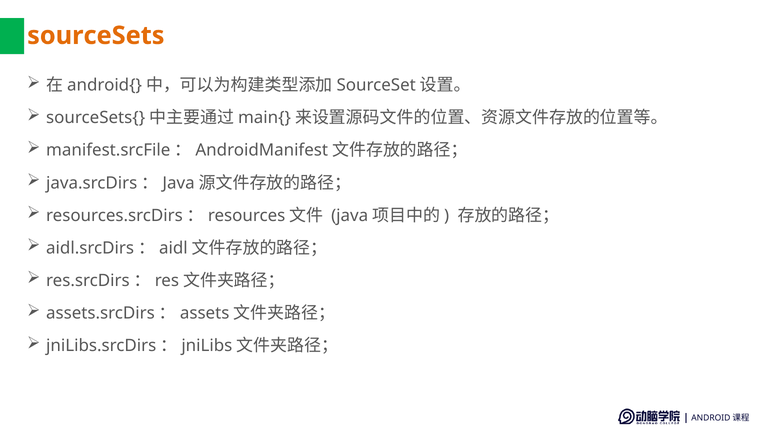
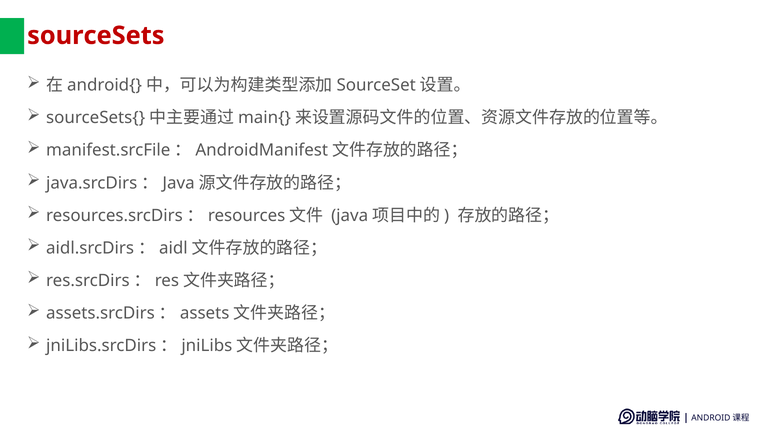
sourceSets colour: orange -> red
